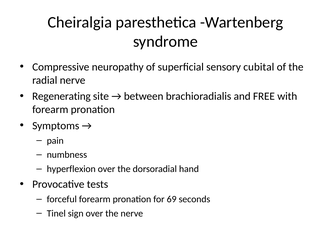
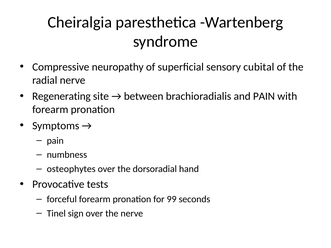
and FREE: FREE -> PAIN
hyperflexion: hyperflexion -> osteophytes
69: 69 -> 99
